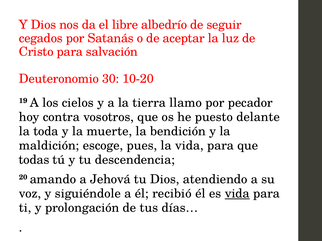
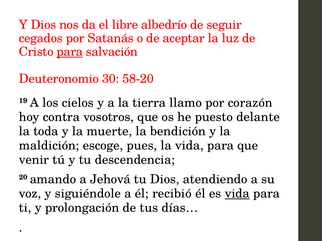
para at (70, 52) underline: none -> present
10-20: 10-20 -> 58-20
pecador: pecador -> corazón
todas: todas -> venir
